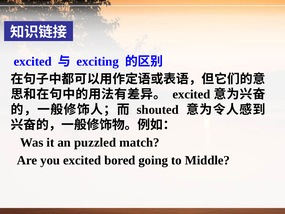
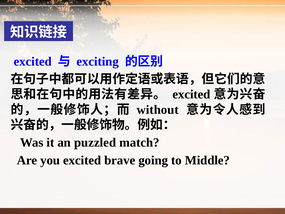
shouted: shouted -> without
bored: bored -> brave
